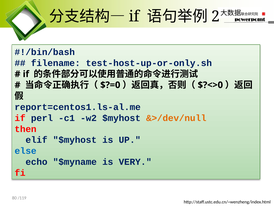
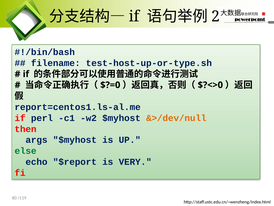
test-host-up-or-only.sh: test-host-up-or-only.sh -> test-host-up-or-type.sh
elif: elif -> args
else colour: blue -> green
$myname: $myname -> $report
